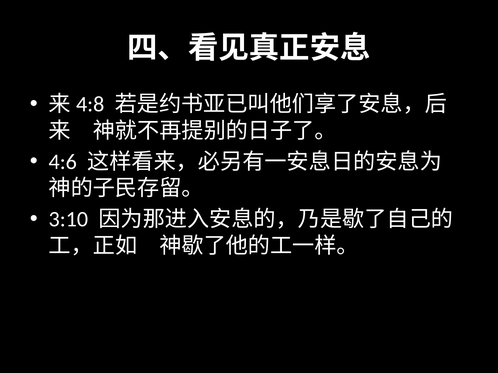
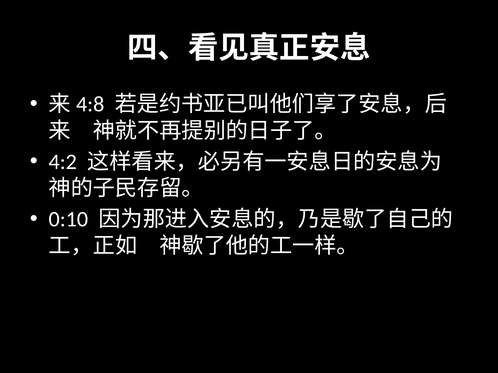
4:6: 4:6 -> 4:2
3:10: 3:10 -> 0:10
